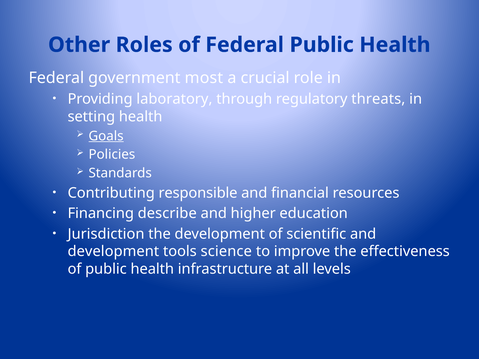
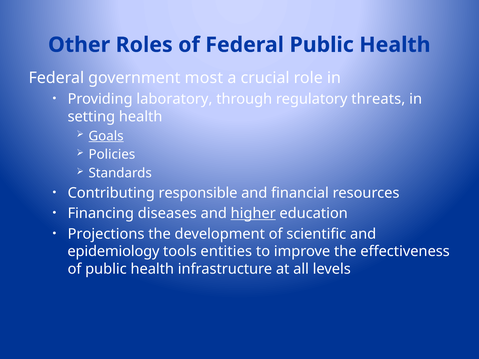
describe: describe -> diseases
higher underline: none -> present
Jurisdiction: Jurisdiction -> Projections
development at (113, 252): development -> epidemiology
science: science -> entities
